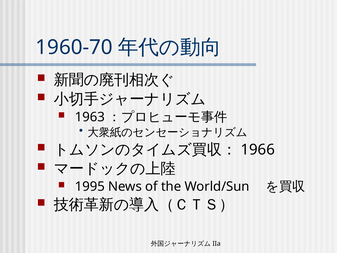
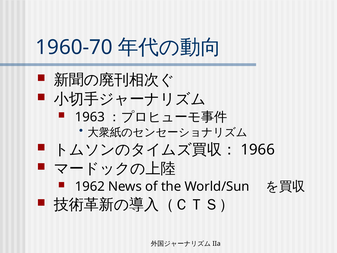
1995: 1995 -> 1962
